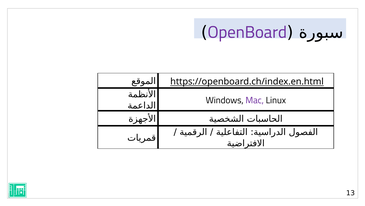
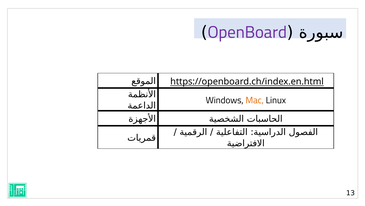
Mac colour: purple -> orange
